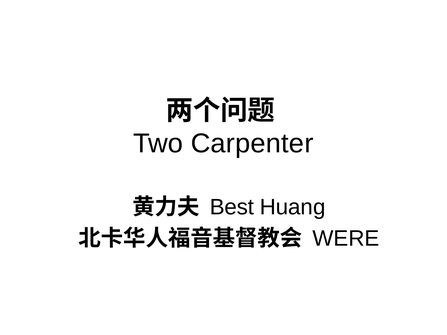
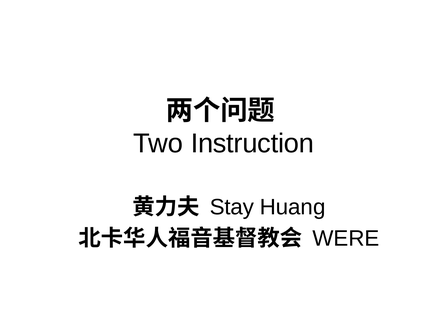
Carpenter: Carpenter -> Instruction
Best: Best -> Stay
